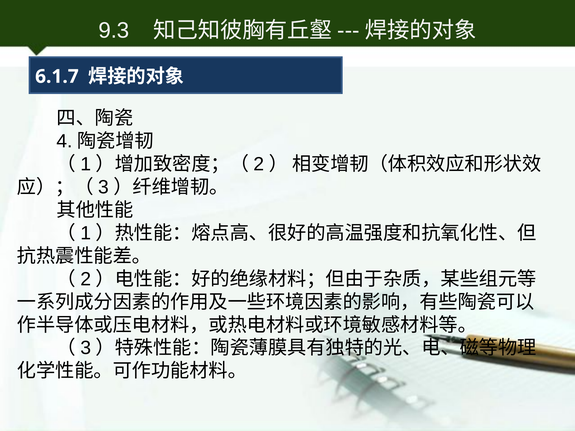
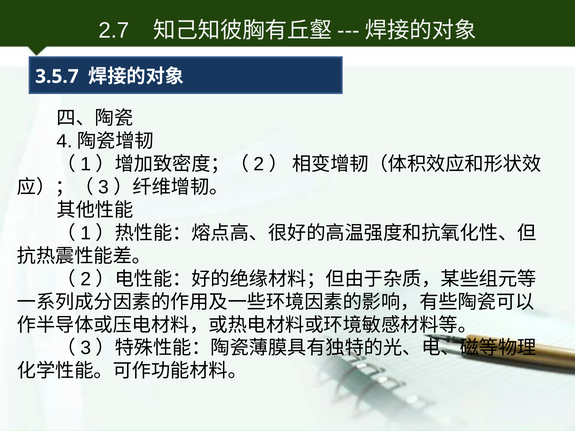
9.3: 9.3 -> 2.7
6.1.7: 6.1.7 -> 3.5.7
